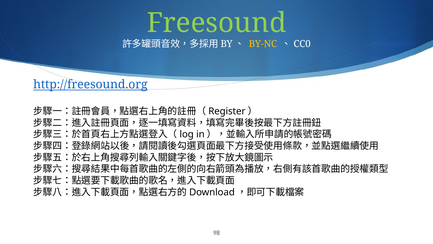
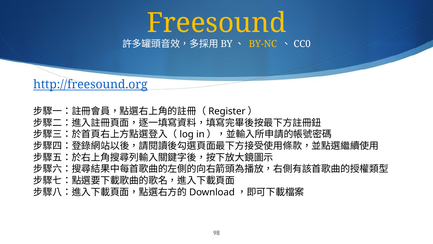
Freesound colour: light green -> yellow
